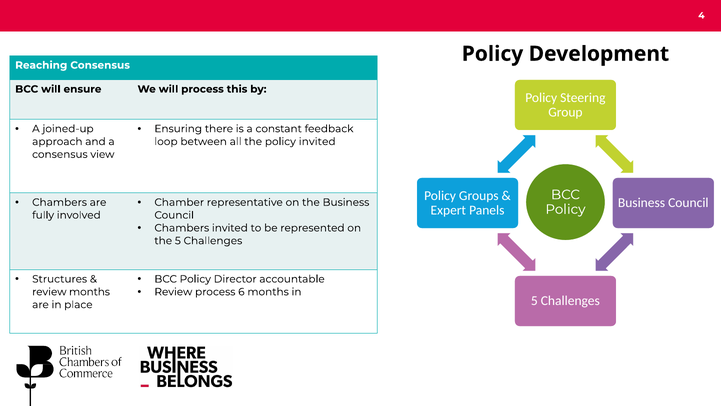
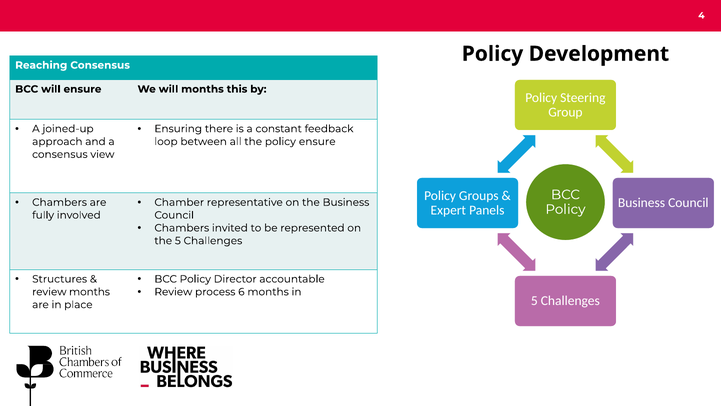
will process: process -> months
policy invited: invited -> ensure
